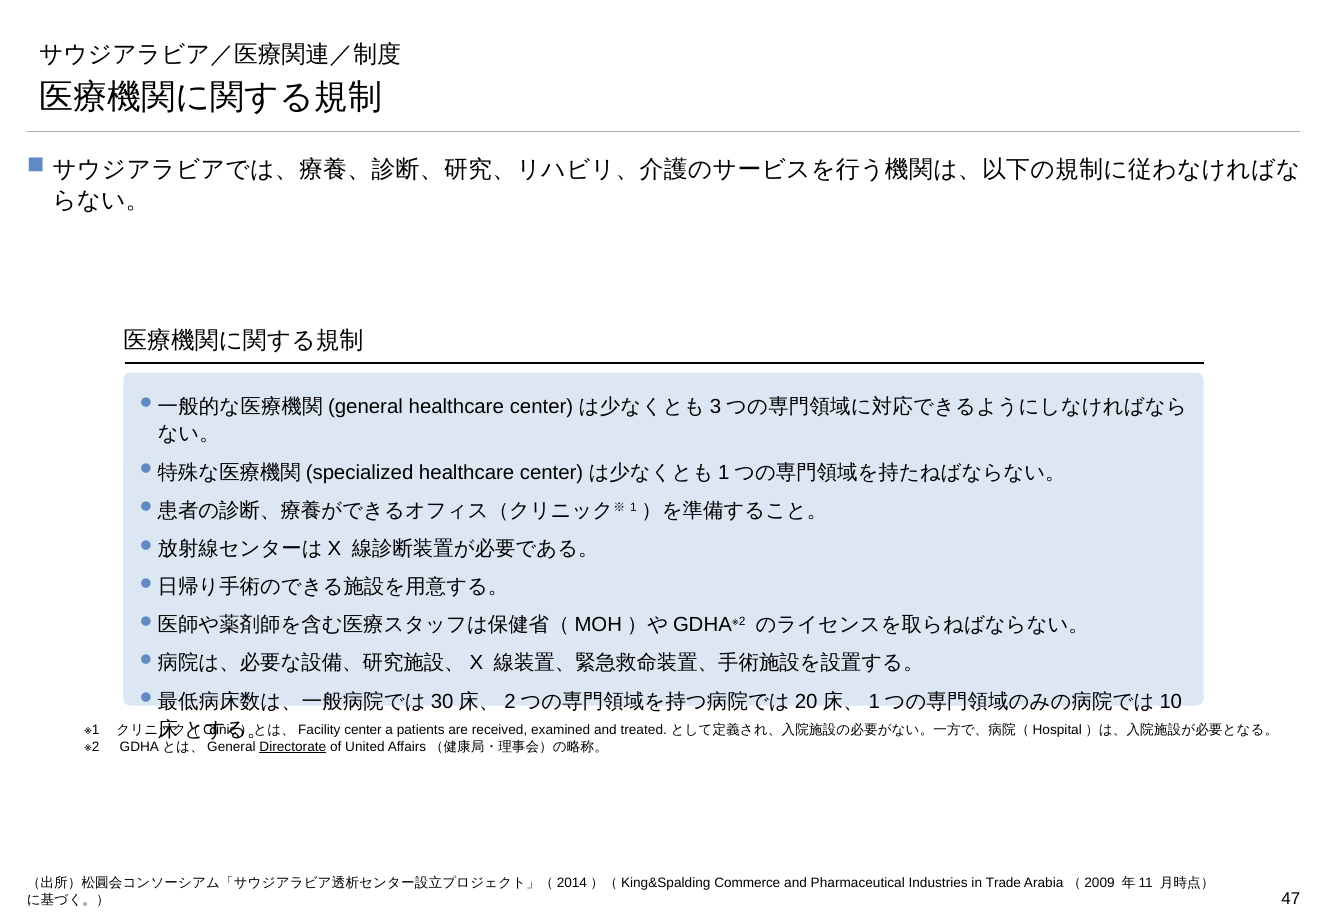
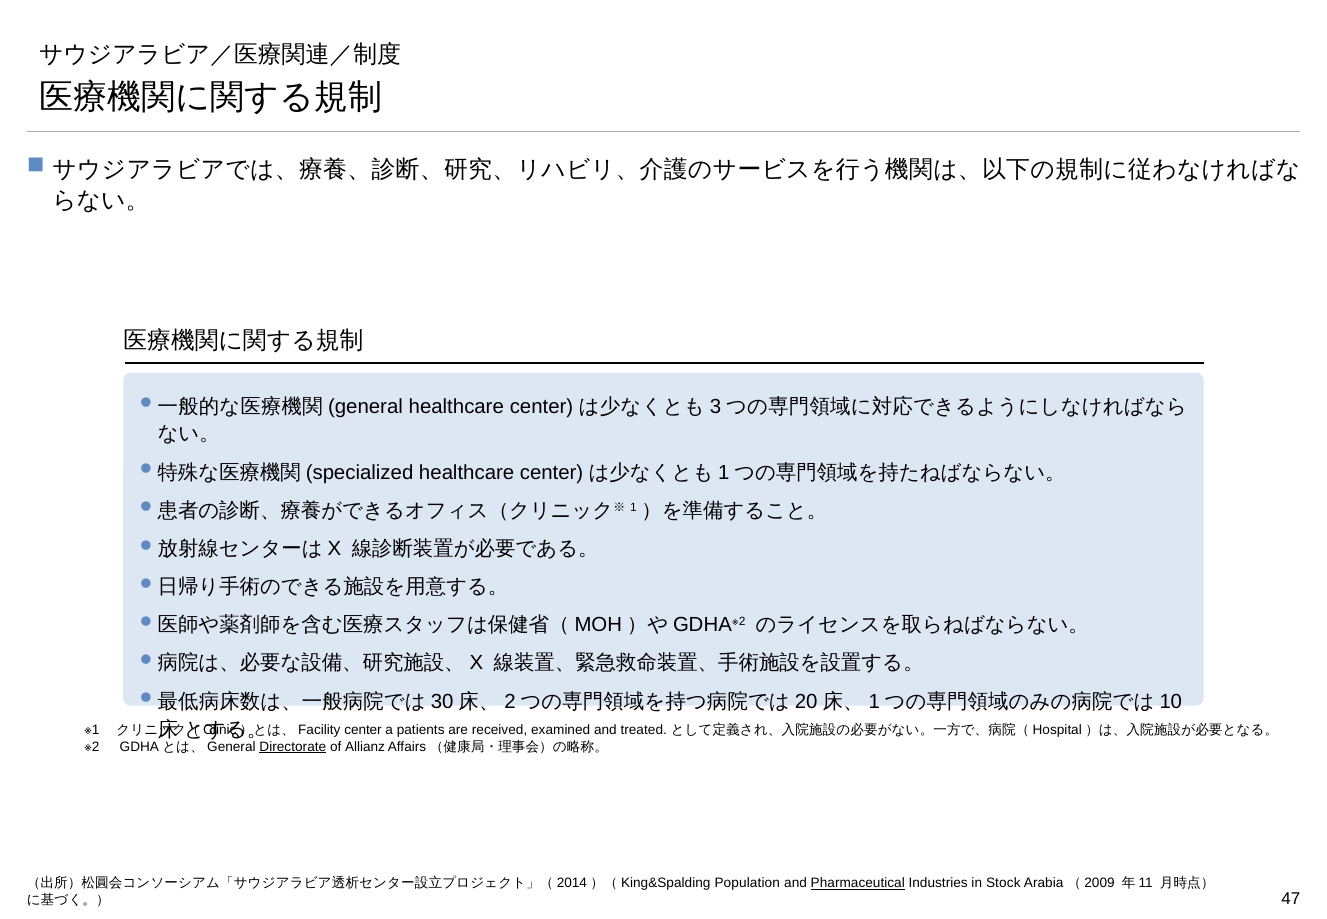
United: United -> Allianz
Commerce: Commerce -> Population
Pharmaceutical underline: none -> present
Trade: Trade -> Stock
